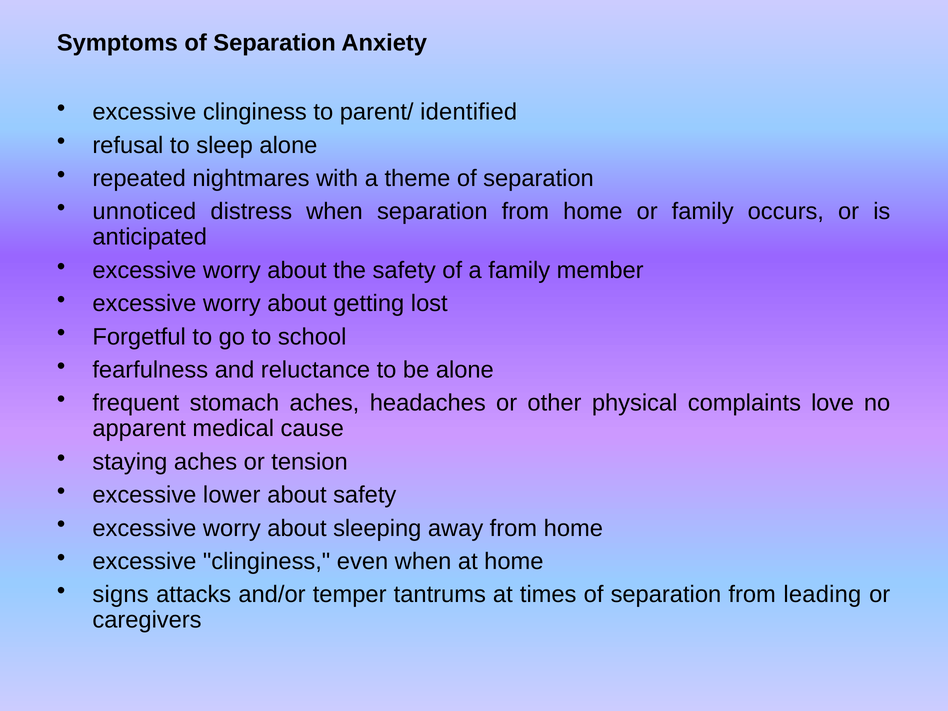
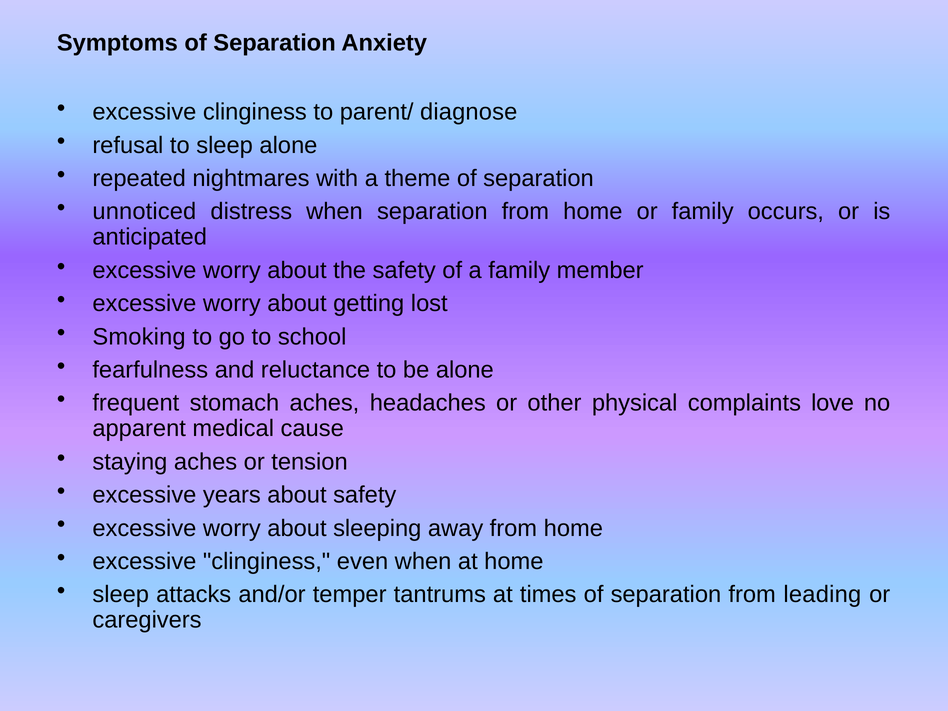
identified: identified -> diagnose
Forgetful: Forgetful -> Smoking
lower: lower -> years
signs at (121, 595): signs -> sleep
